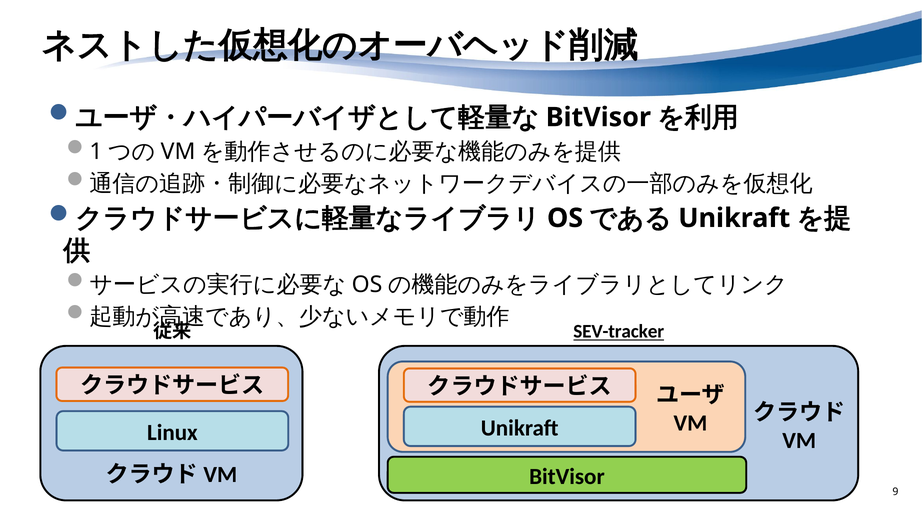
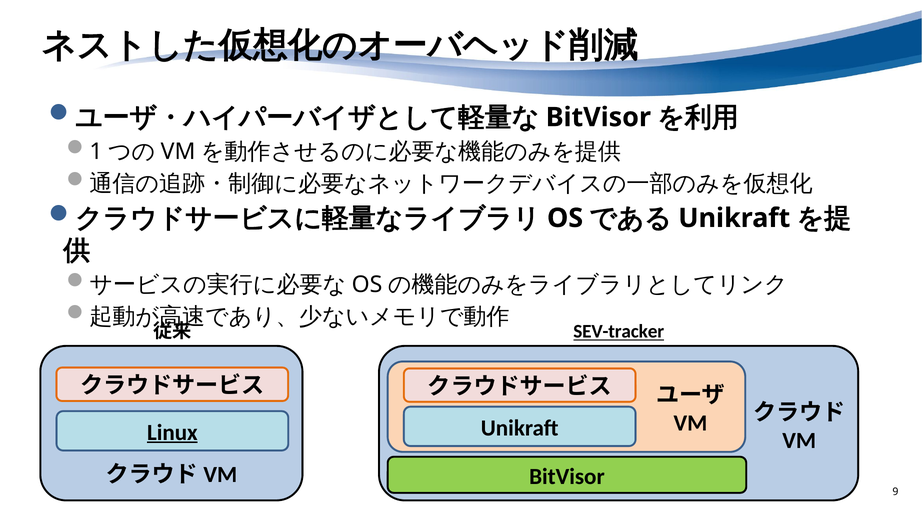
Linux underline: none -> present
